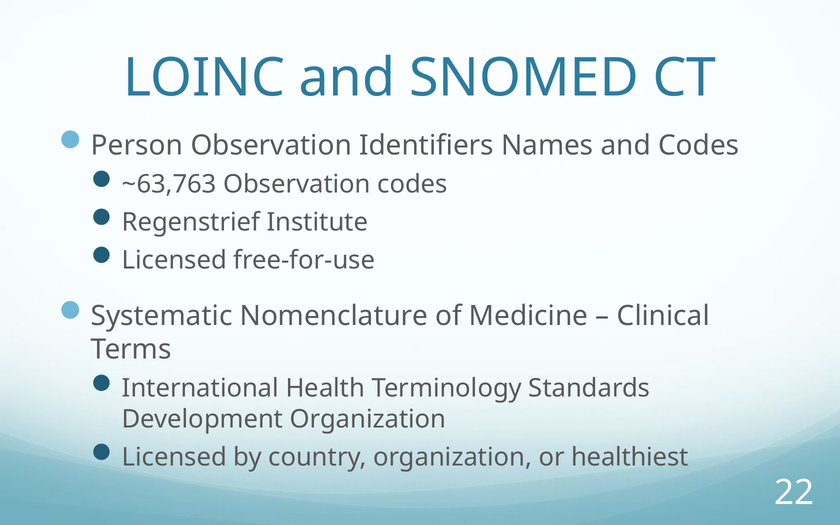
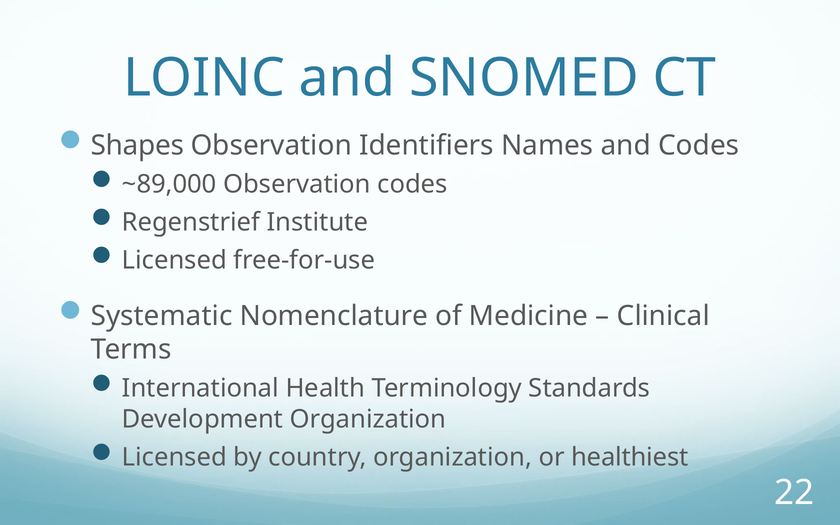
Person: Person -> Shapes
~63,763: ~63,763 -> ~89,000
